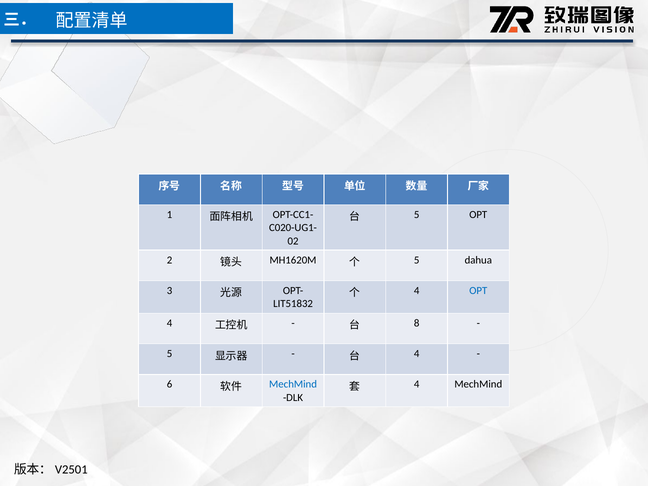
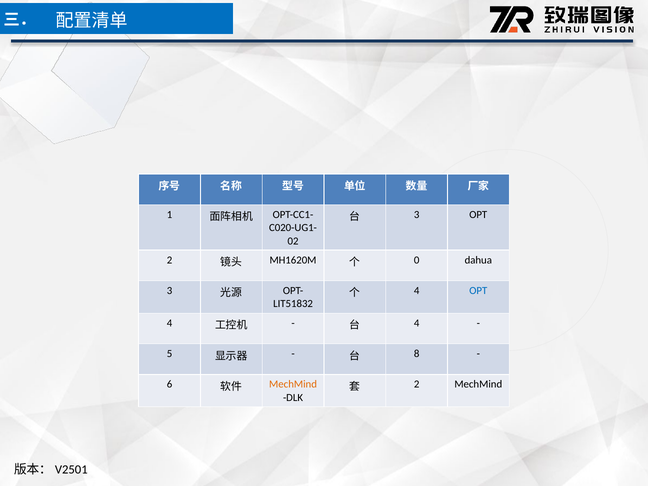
5 at (417, 215): 5 -> 3
5 at (417, 260): 5 -> 0
8 at (417, 323): 8 -> 4
4 at (417, 354): 4 -> 8
MechMind at (293, 384) colour: blue -> orange
4 at (417, 384): 4 -> 2
